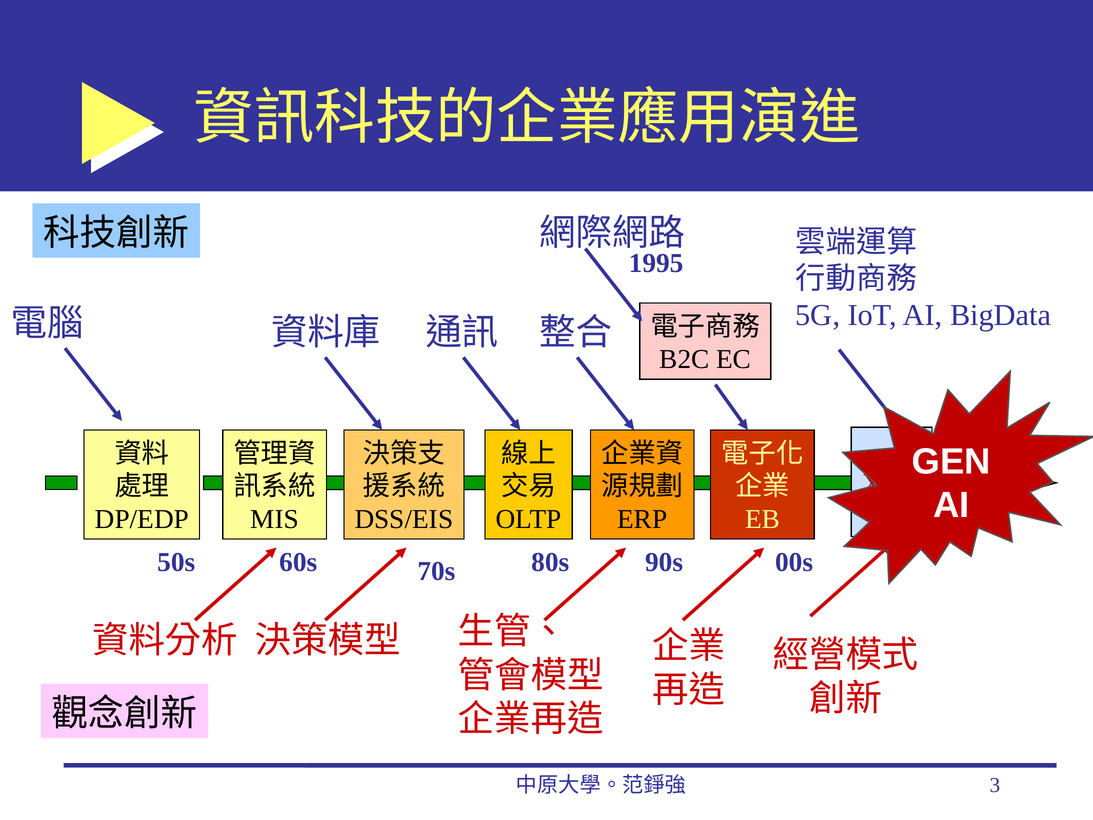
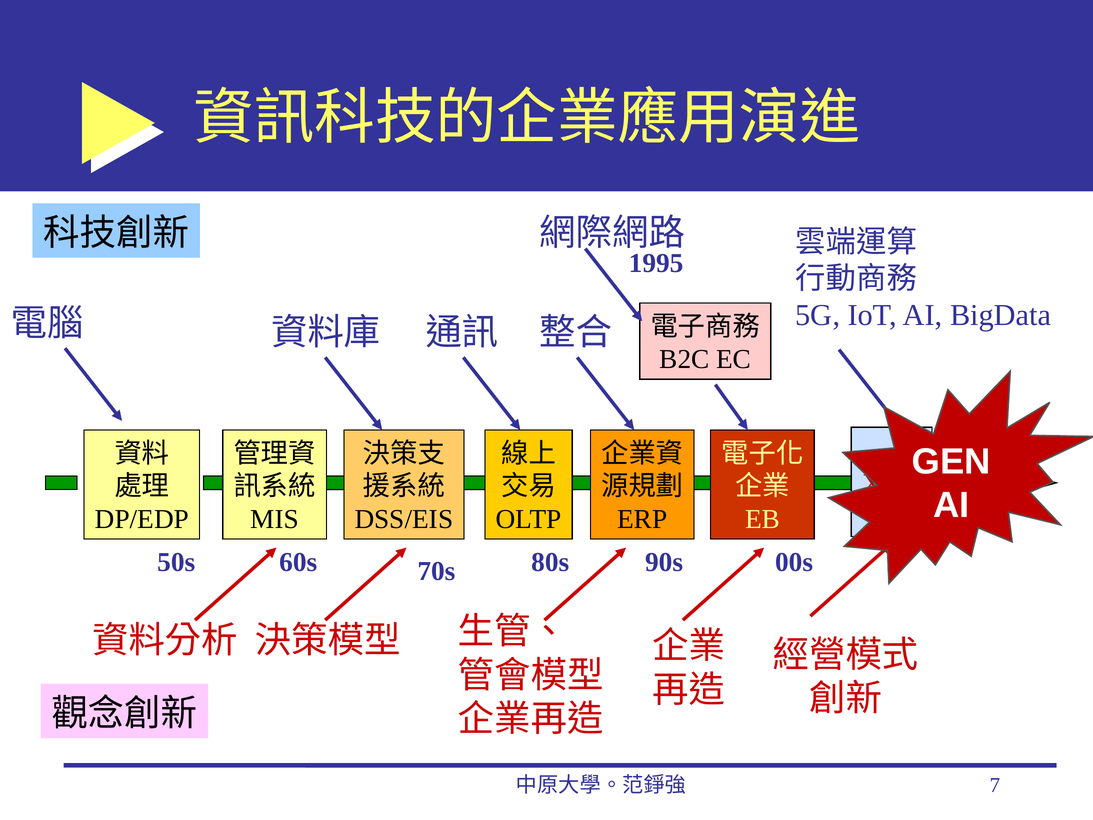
3: 3 -> 7
